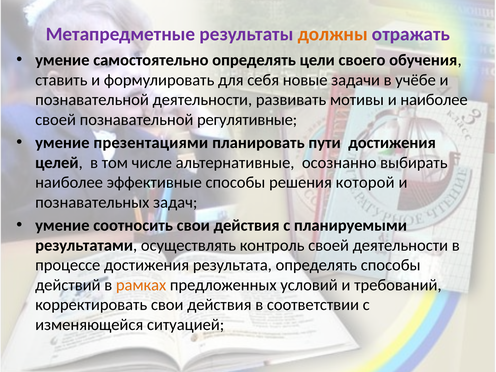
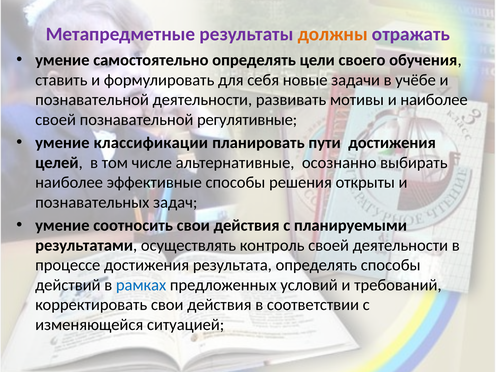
презентациями: презентациями -> классификации
которой: которой -> открыты
рамках colour: orange -> blue
